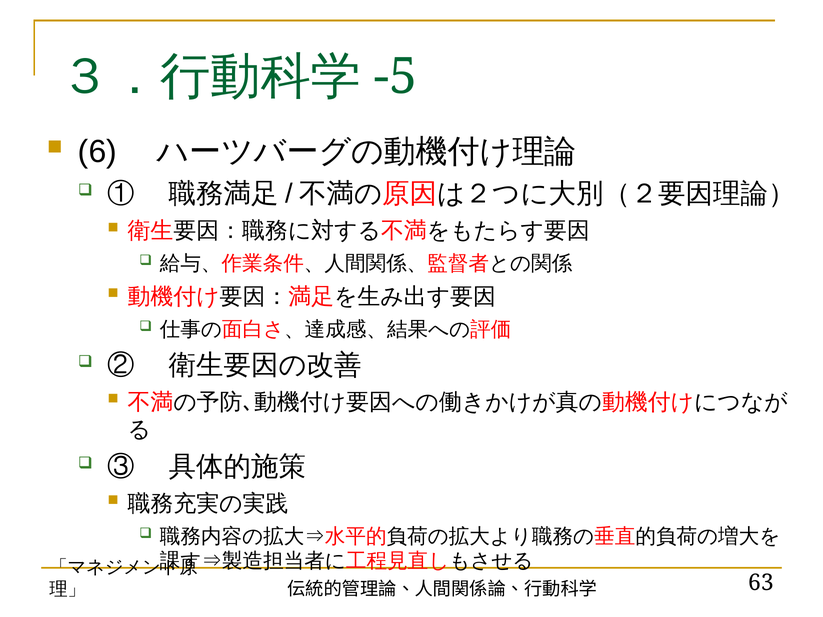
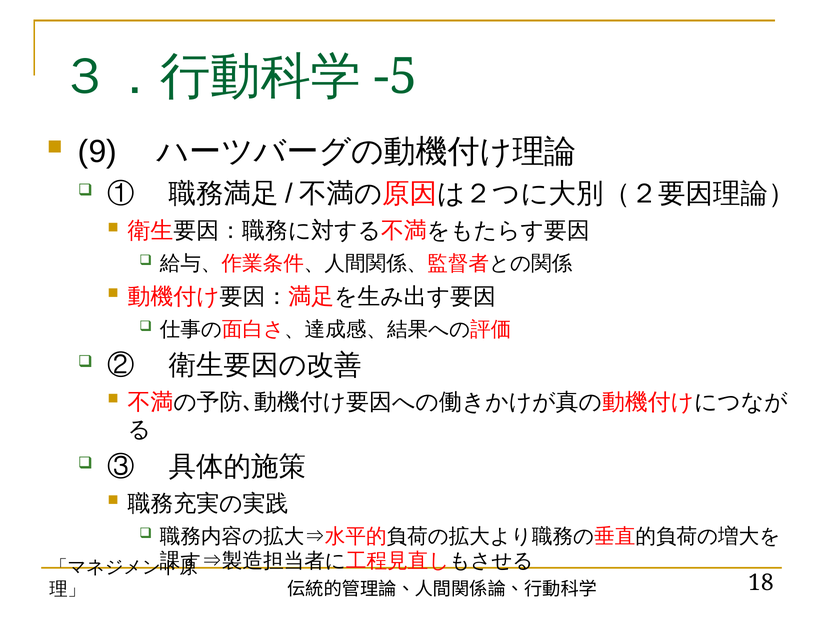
6: 6 -> 9
63: 63 -> 18
